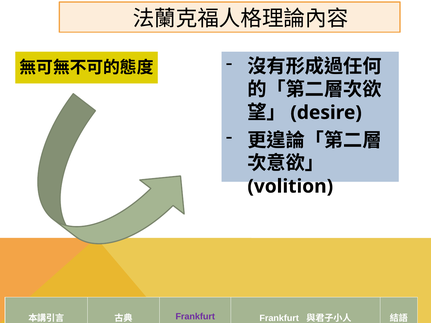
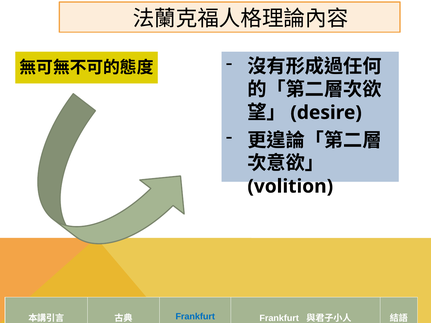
Frankfurt at (195, 317) colour: purple -> blue
